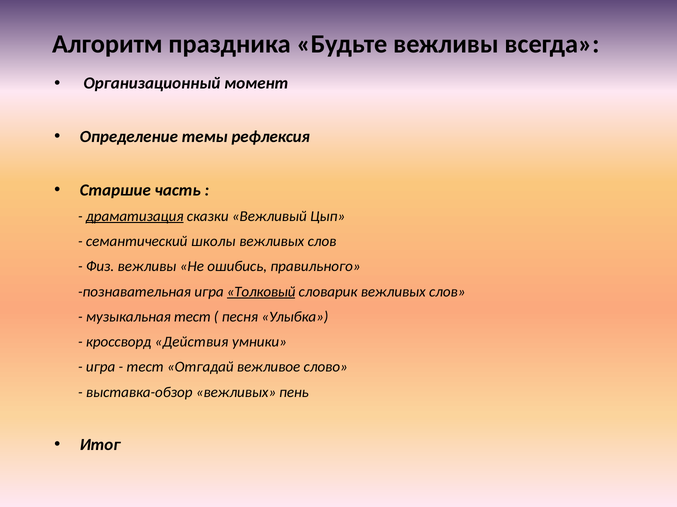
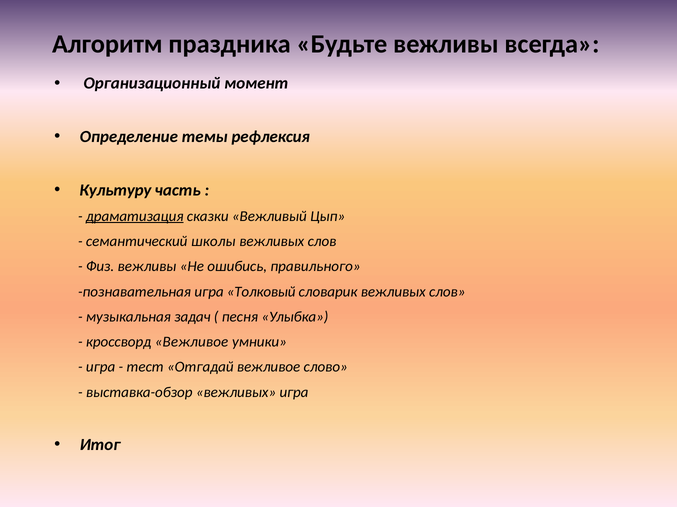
Старшие: Старшие -> Культуру
Толковый underline: present -> none
музыкальная тест: тест -> задач
кроссворд Действия: Действия -> Вежливое
вежливых пень: пень -> игра
